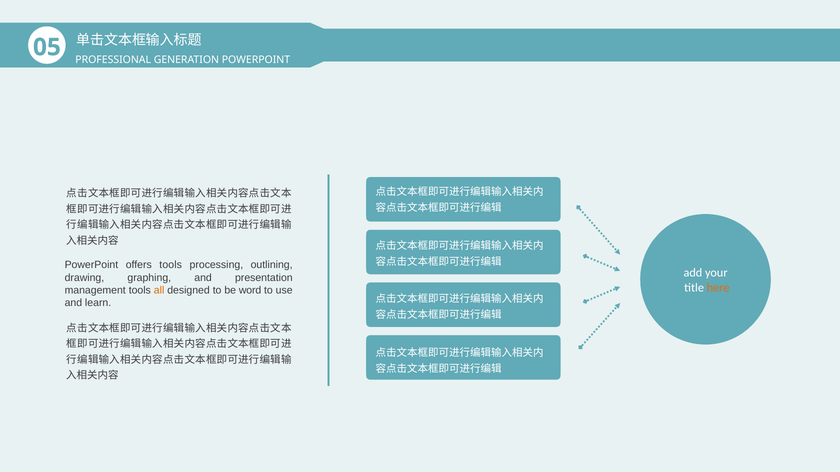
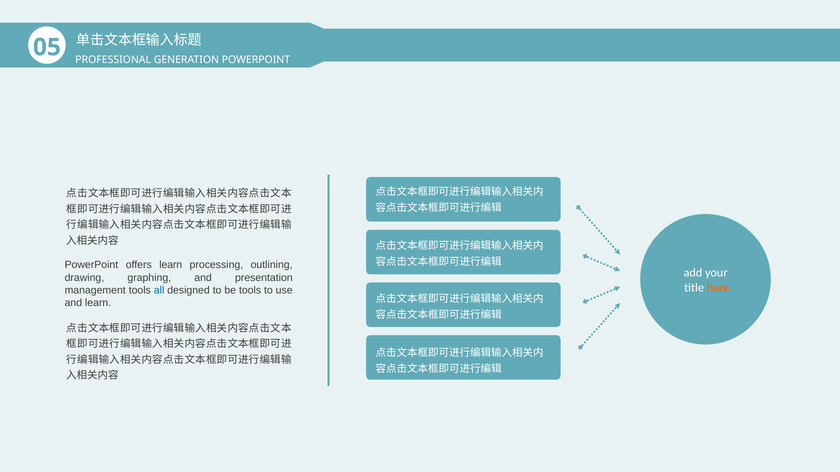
offers tools: tools -> learn
all colour: orange -> blue
be word: word -> tools
